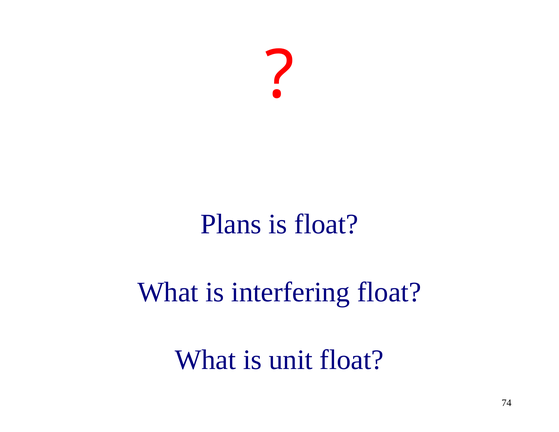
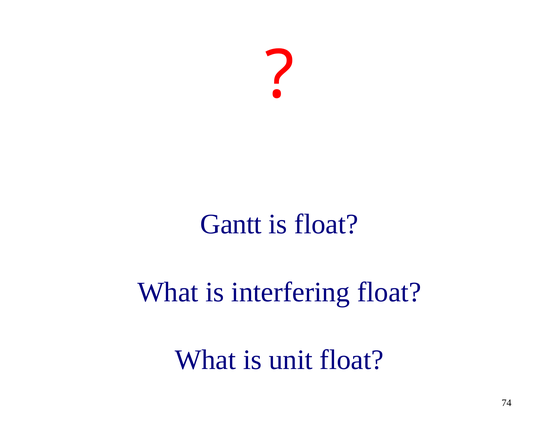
Plans: Plans -> Gantt
